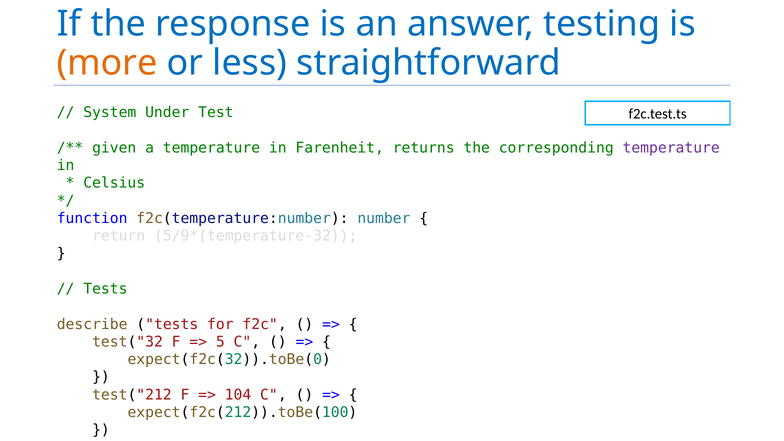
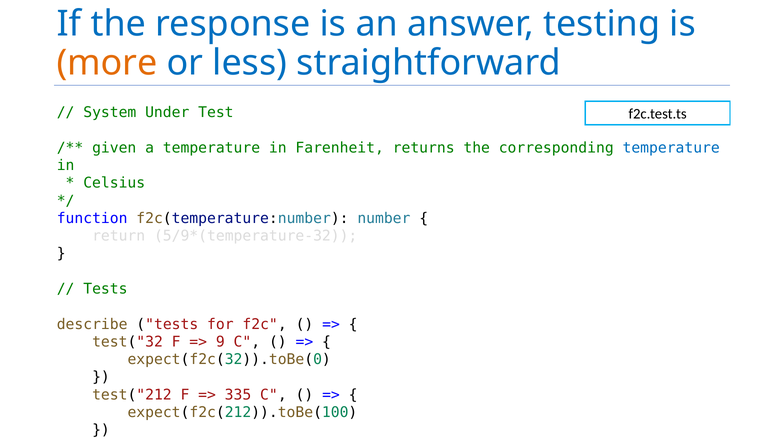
temperature at (671, 148) colour: purple -> blue
5: 5 -> 9
104: 104 -> 335
